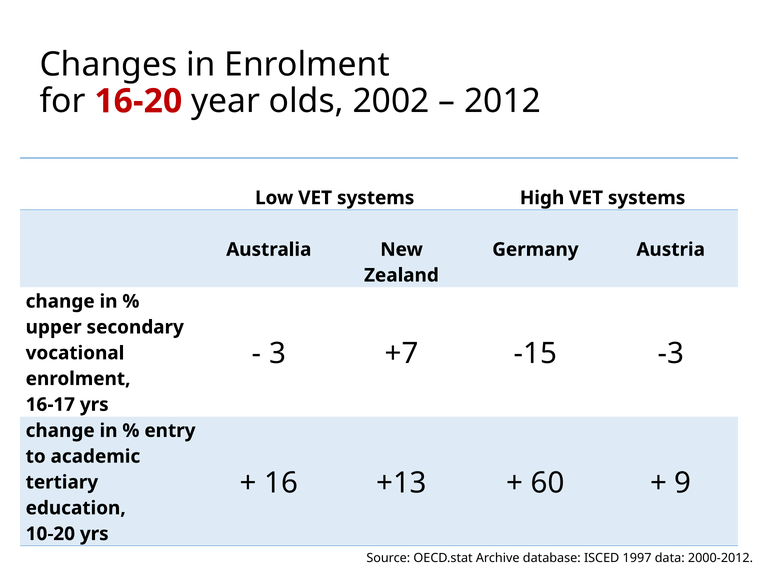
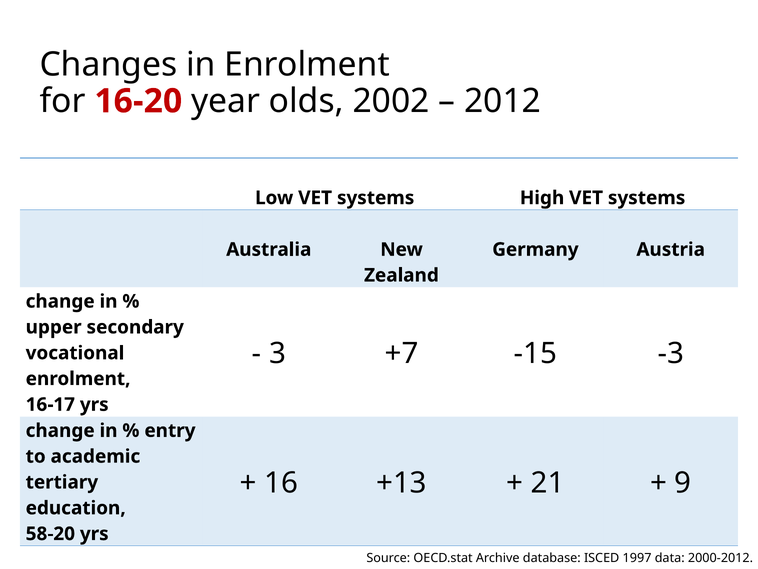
60: 60 -> 21
10-20: 10-20 -> 58-20
